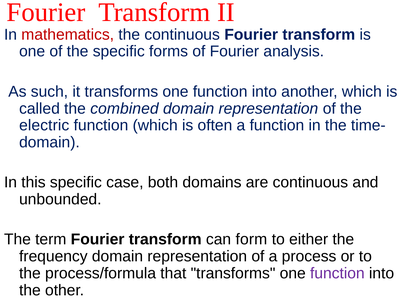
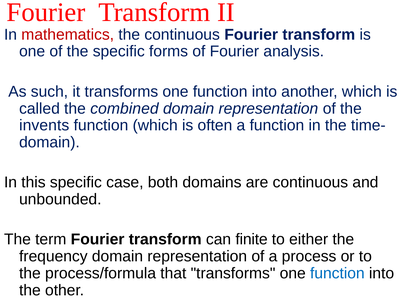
electric: electric -> invents
form: form -> finite
function at (337, 273) colour: purple -> blue
